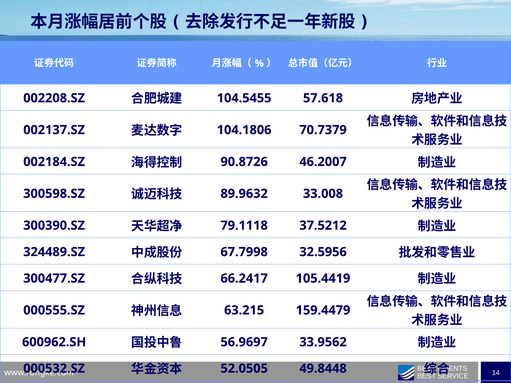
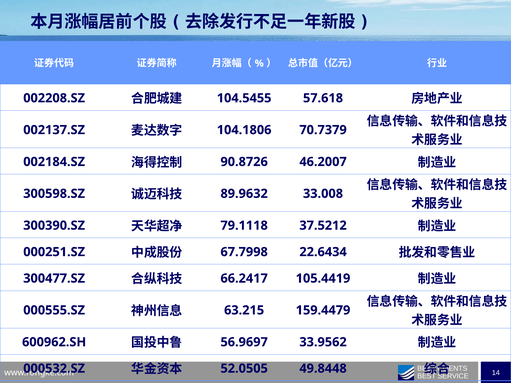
324489.SZ: 324489.SZ -> 000251.SZ
32.5956: 32.5956 -> 22.6434
